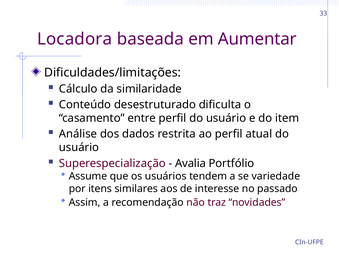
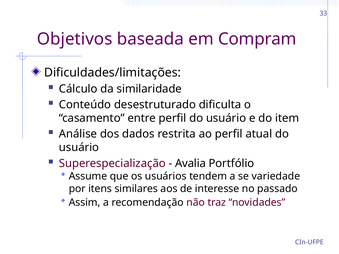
Locadora: Locadora -> Objetivos
Aumentar: Aumentar -> Compram
